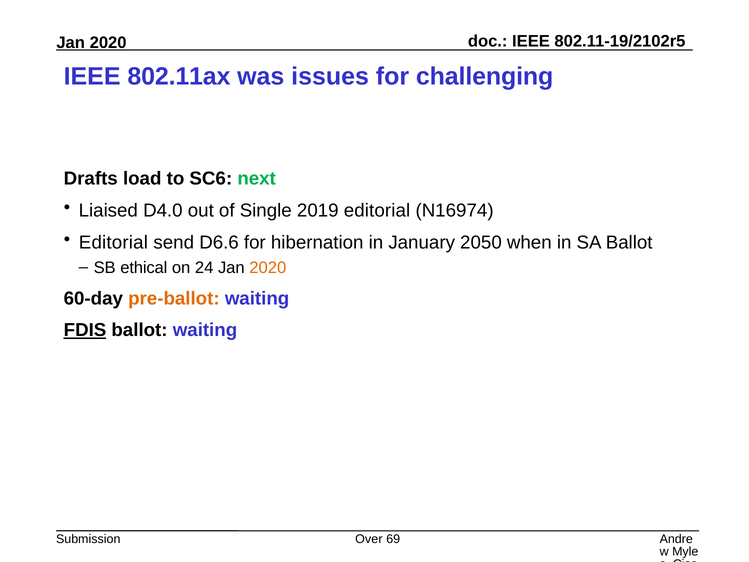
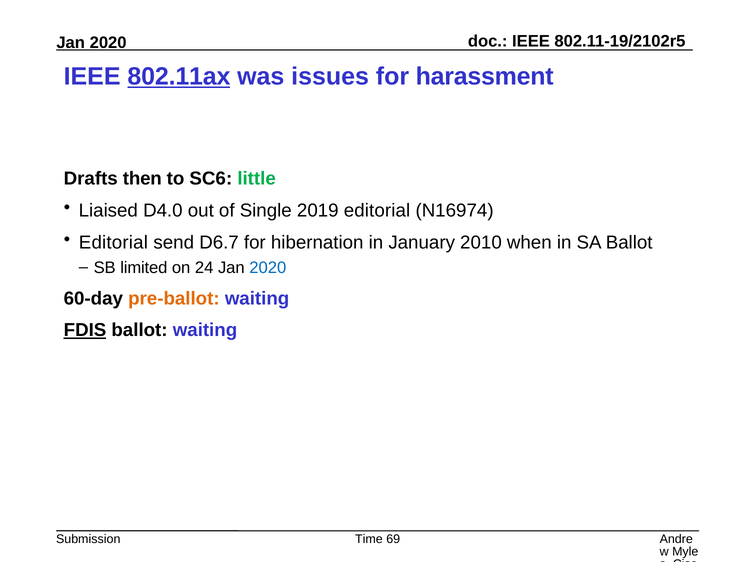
802.11ax underline: none -> present
challenging: challenging -> harassment
load: load -> then
next: next -> little
D6.6: D6.6 -> D6.7
2050: 2050 -> 2010
ethical: ethical -> limited
2020 at (268, 268) colour: orange -> blue
Over: Over -> Time
